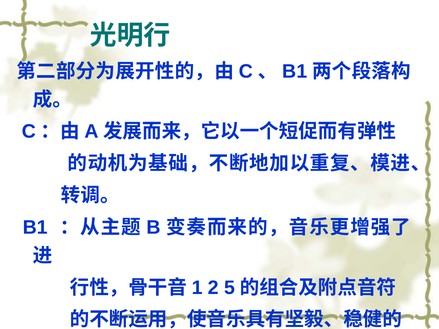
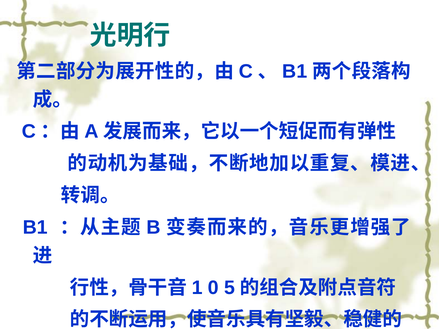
2: 2 -> 0
